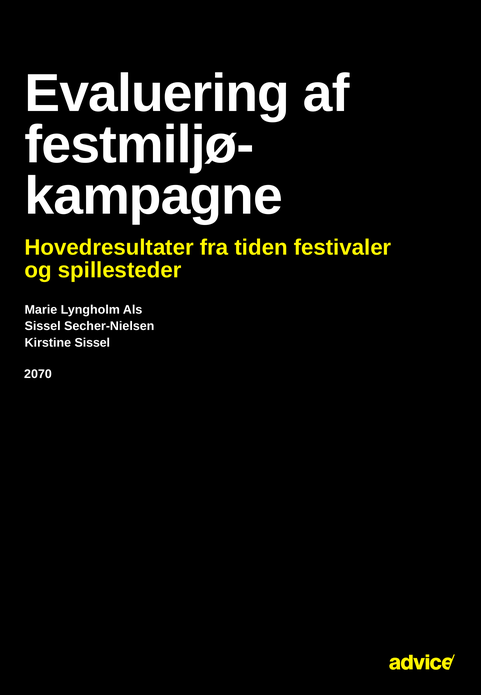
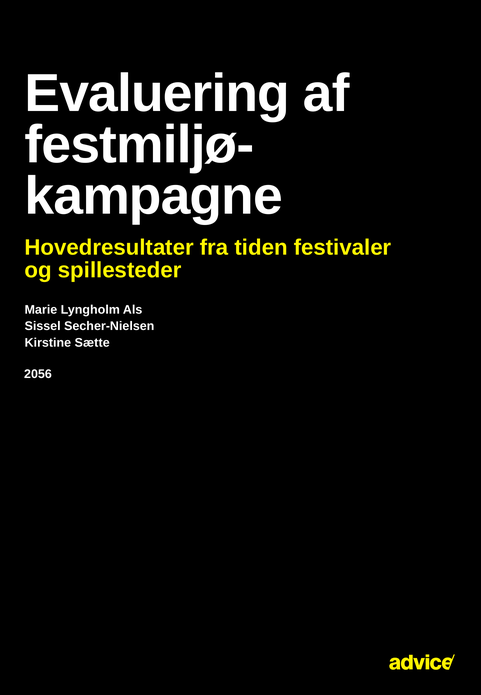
Kirstine Sissel: Sissel -> Sætte
2070: 2070 -> 2056
